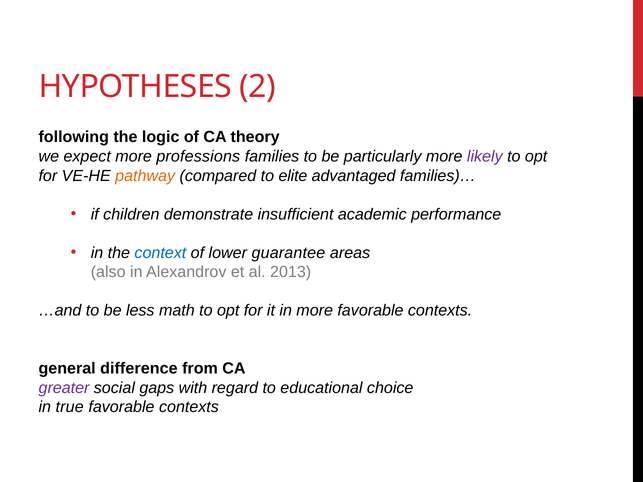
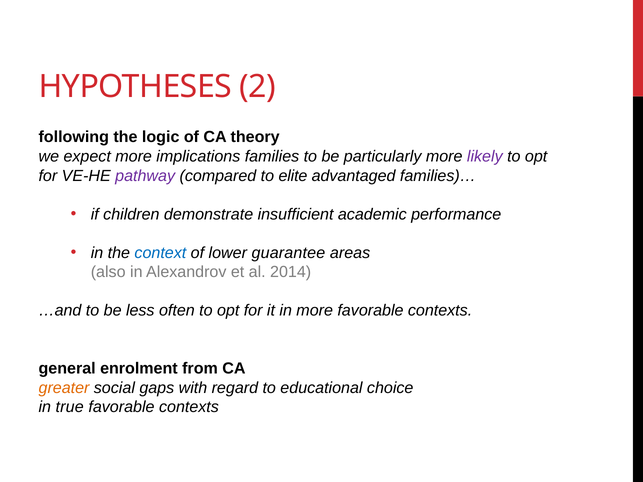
professions: professions -> implications
pathway colour: orange -> purple
2013: 2013 -> 2014
math: math -> often
difference: difference -> enrolment
greater colour: purple -> orange
